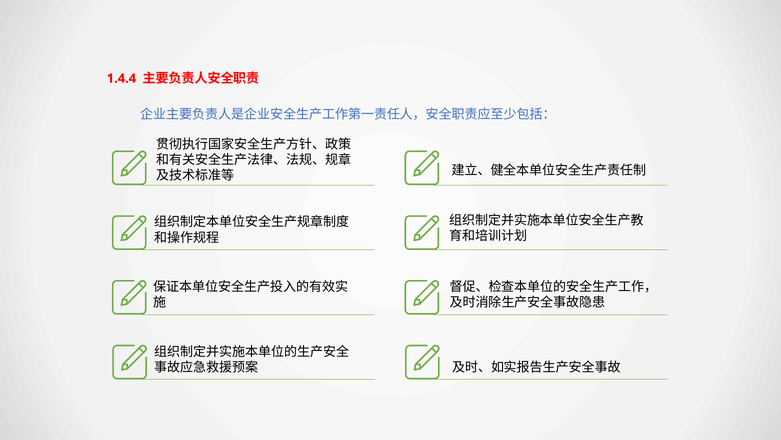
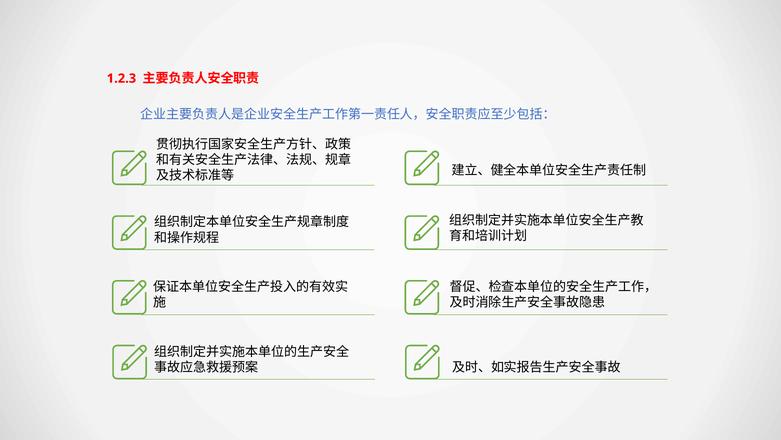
1.4.4: 1.4.4 -> 1.2.3
